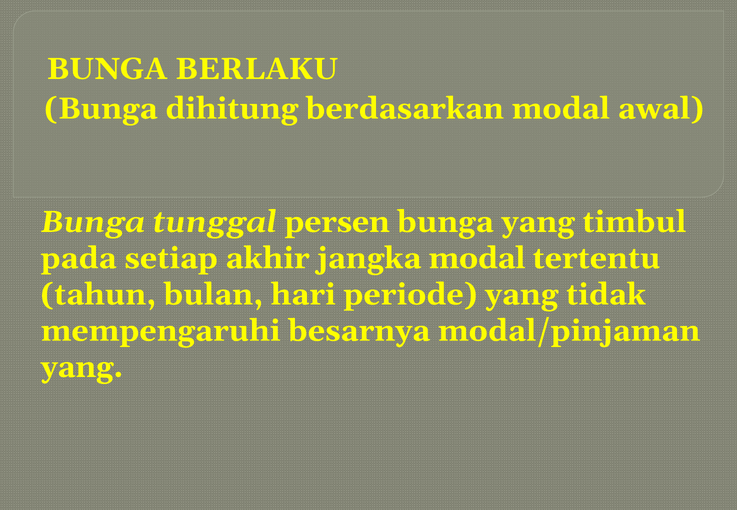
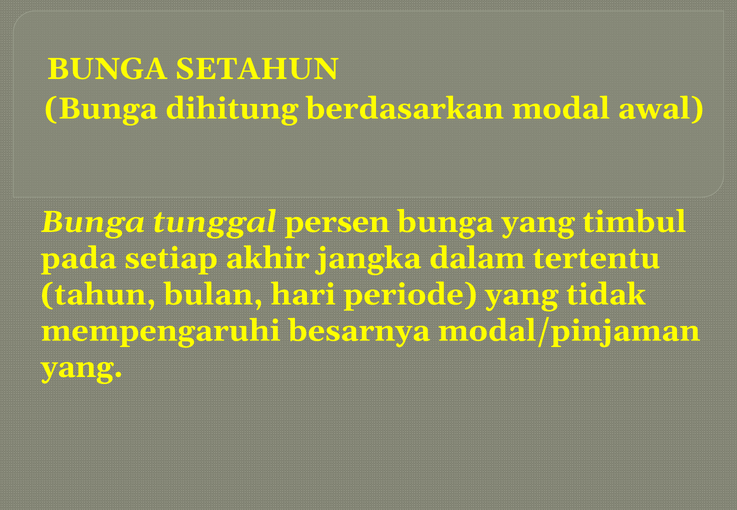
BERLAKU: BERLAKU -> SETAHUN
jangka modal: modal -> dalam
